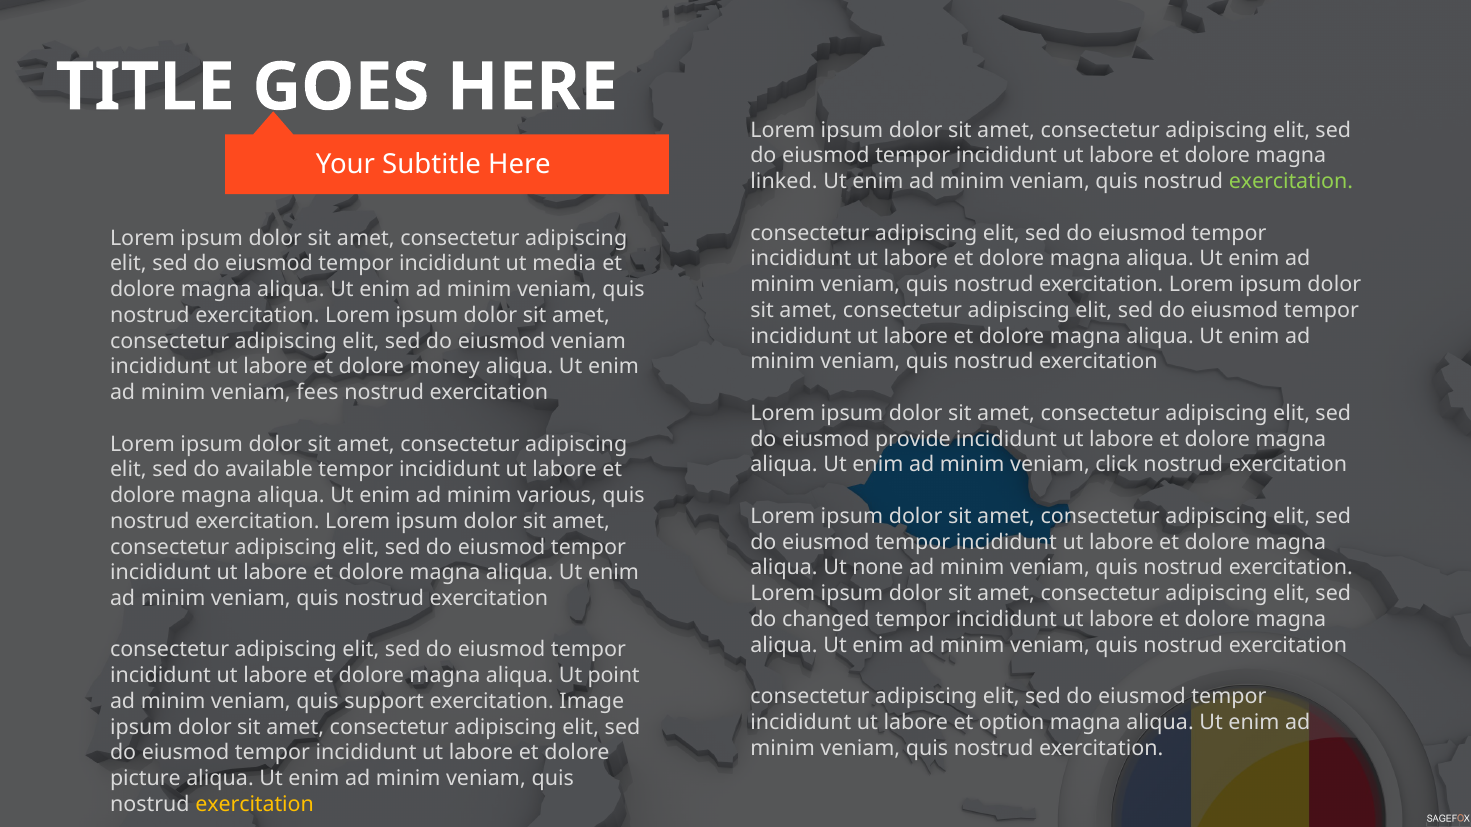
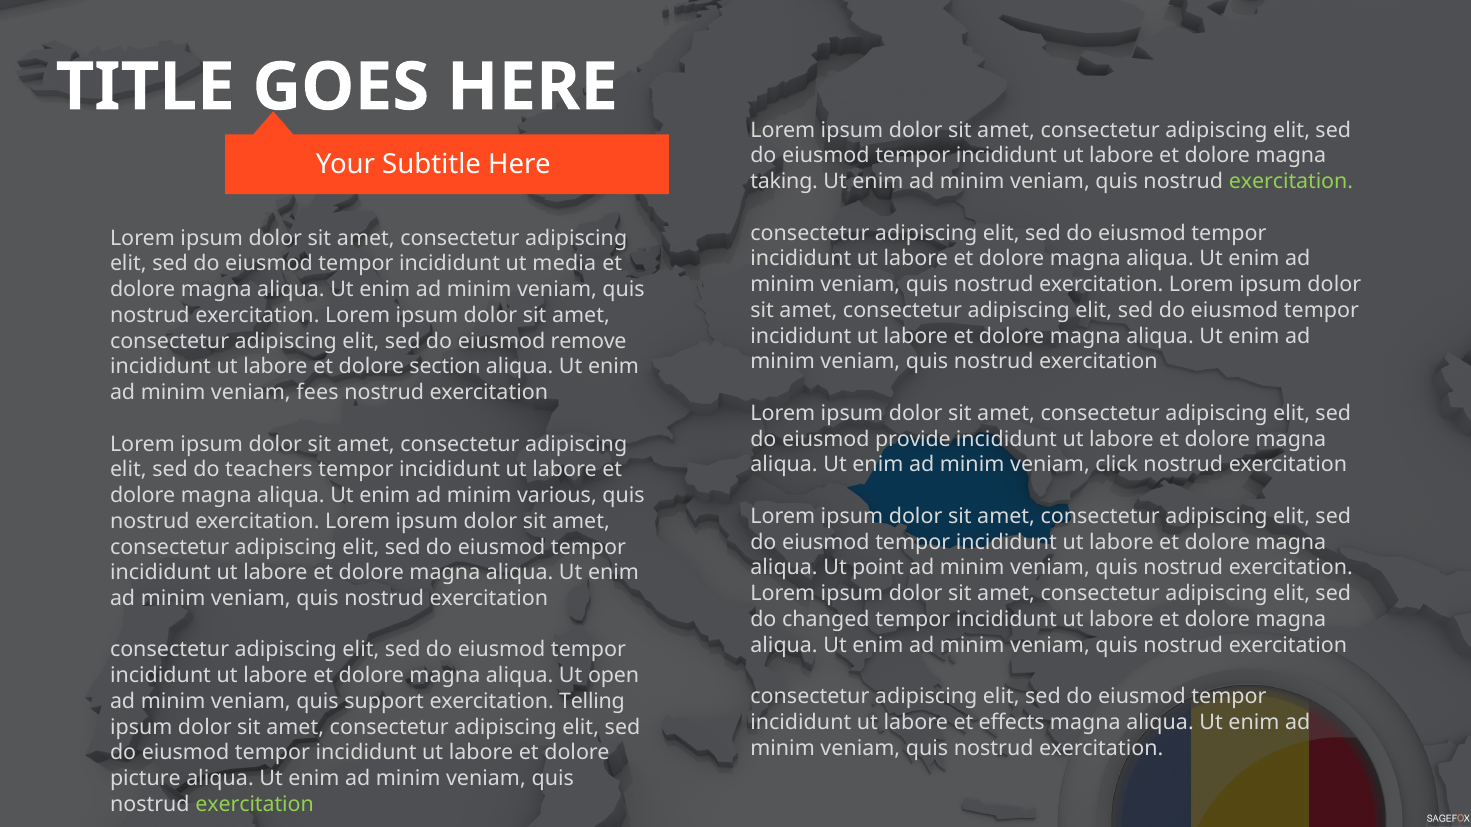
linked: linked -> taking
eiusmod veniam: veniam -> remove
money: money -> section
available: available -> teachers
none: none -> point
point: point -> open
Image: Image -> Telling
option: option -> effects
exercitation at (255, 805) colour: yellow -> light green
